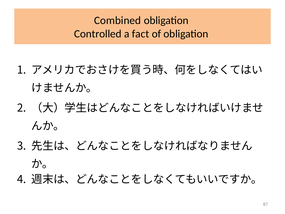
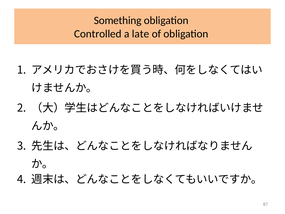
Combined: Combined -> Something
fact: fact -> late
